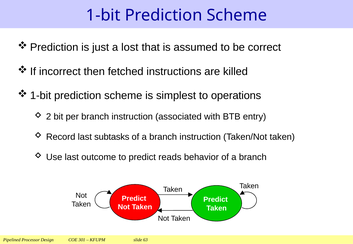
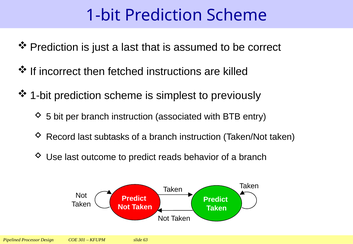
a lost: lost -> last
operations: operations -> previously
2: 2 -> 5
